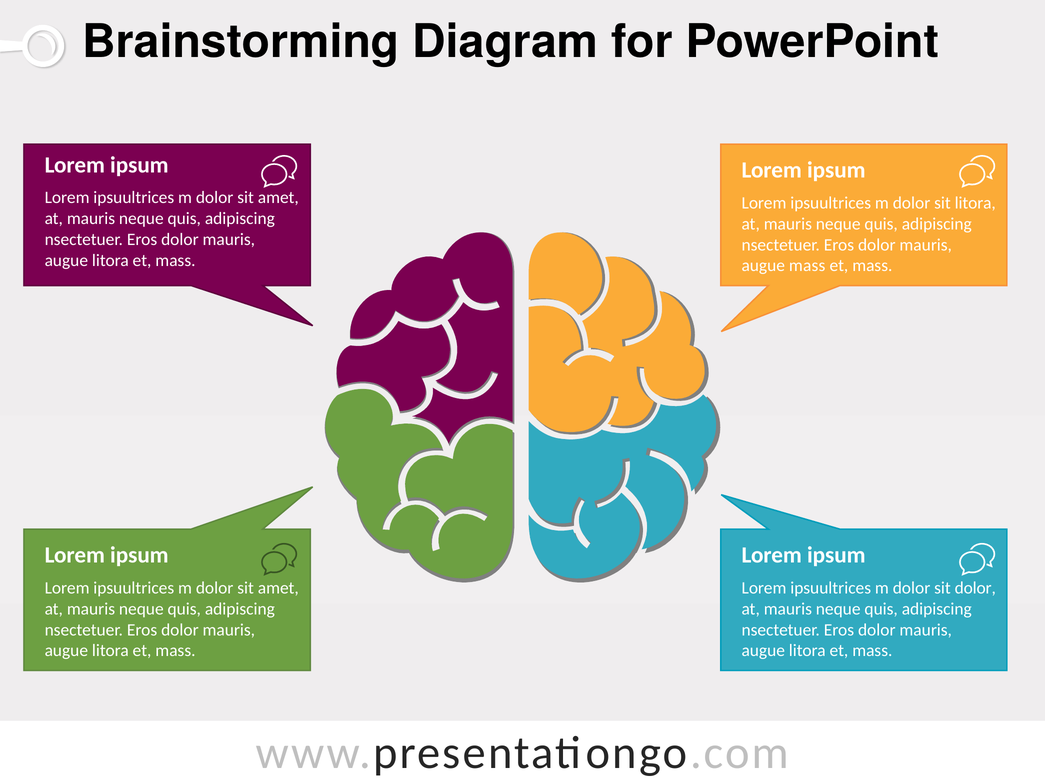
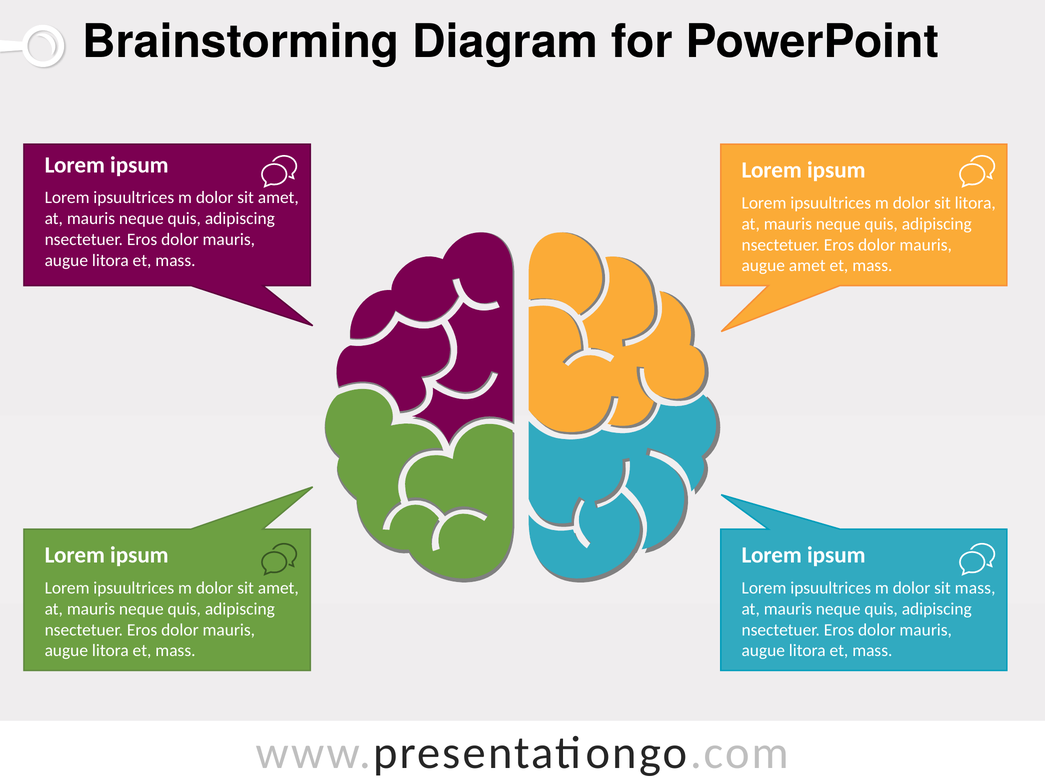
augue mass: mass -> amet
sit dolor: dolor -> mass
